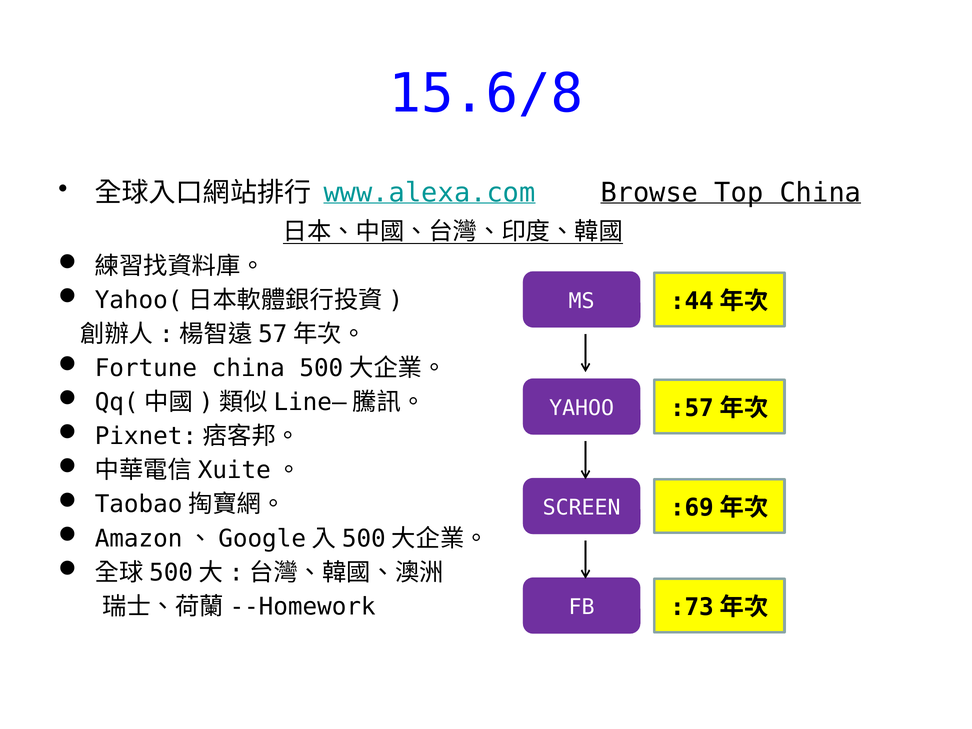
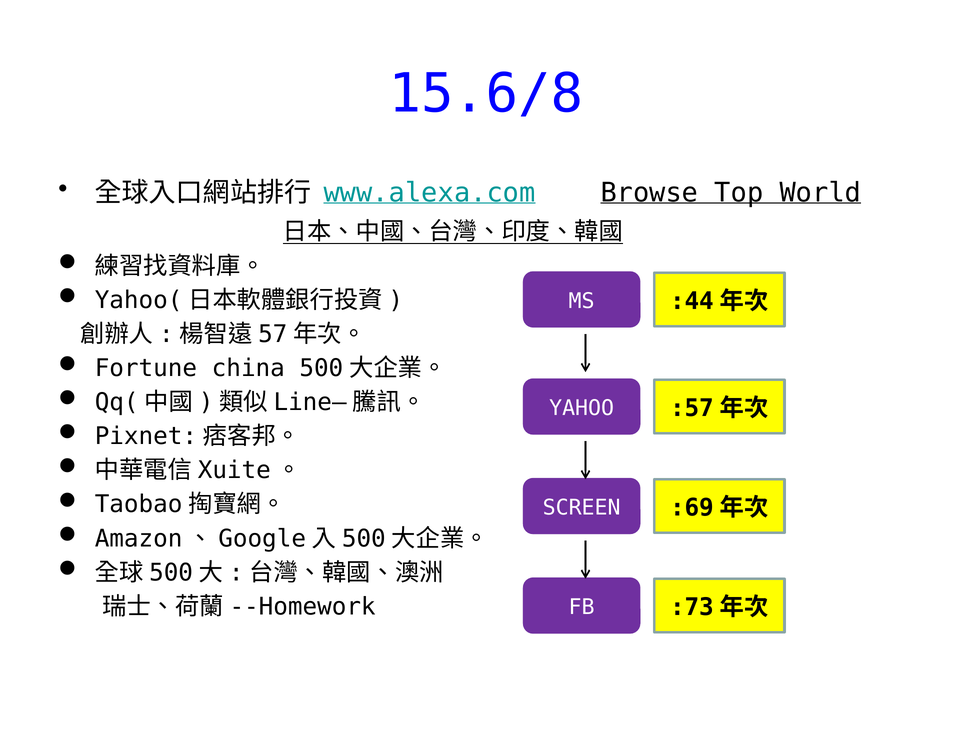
Top China: China -> World
